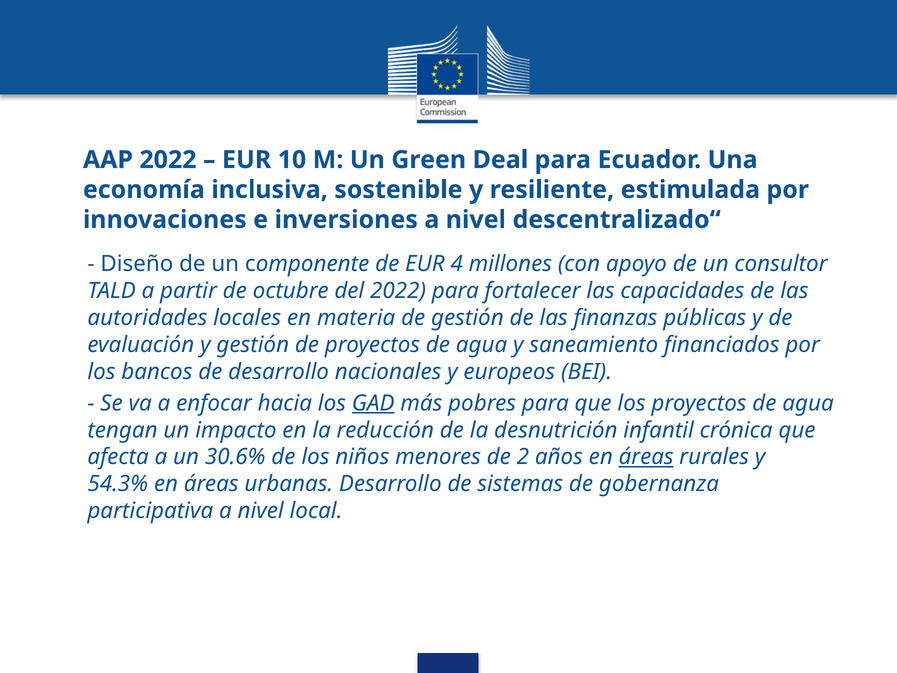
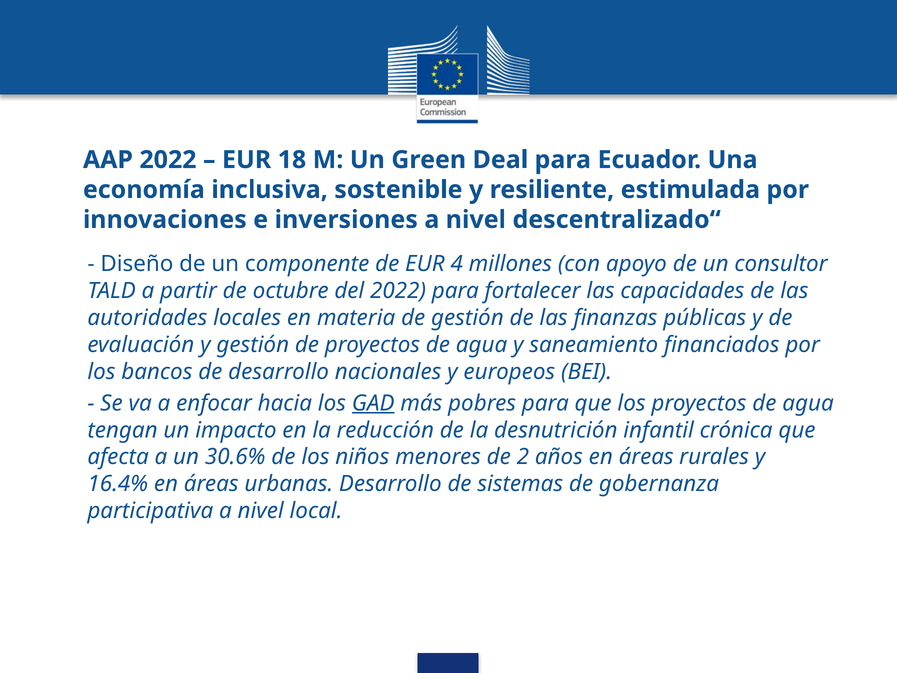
10: 10 -> 18
áreas at (646, 457) underline: present -> none
54.3%: 54.3% -> 16.4%
